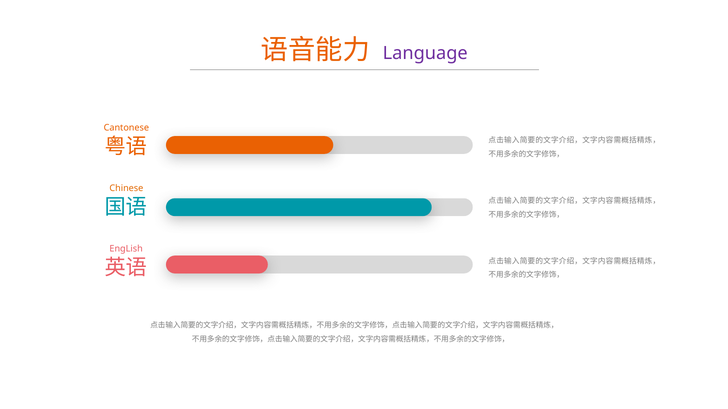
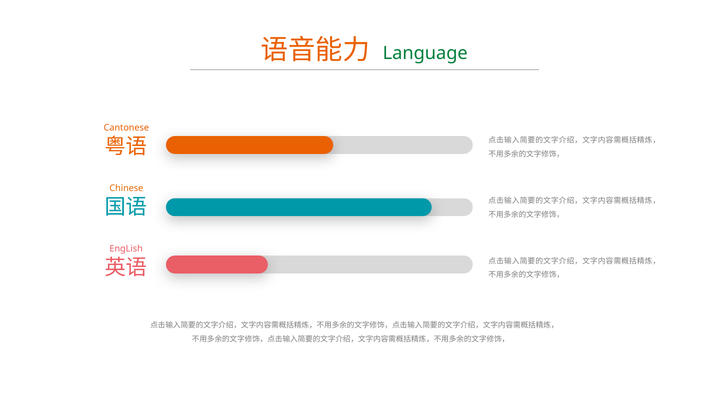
Language colour: purple -> green
